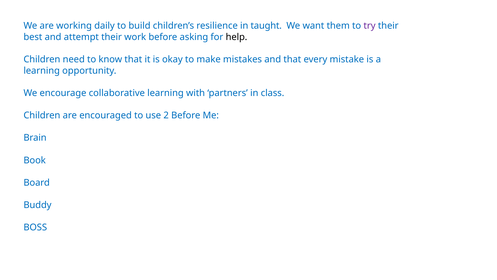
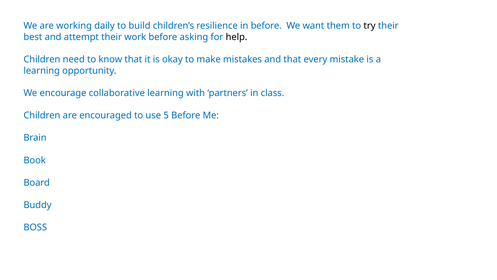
in taught: taught -> before
try colour: purple -> black
2: 2 -> 5
